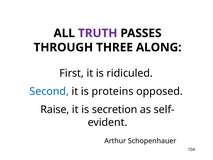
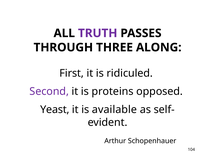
Second colour: blue -> purple
Raise: Raise -> Yeast
secretion: secretion -> available
